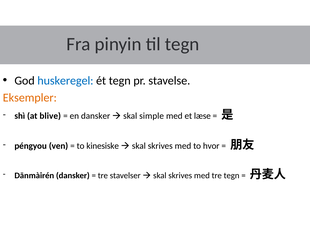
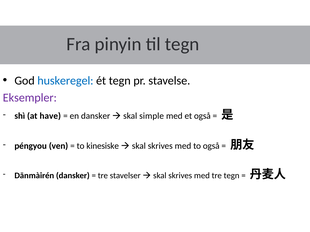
Eksempler colour: orange -> purple
blive: blive -> have
et læse: læse -> også
to hvor: hvor -> også
